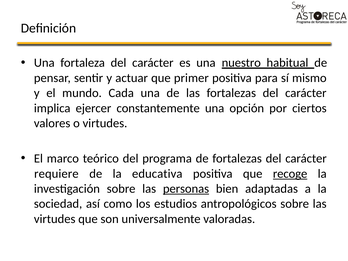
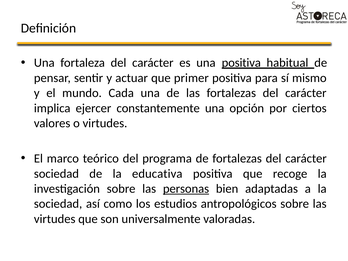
una nuestro: nuestro -> positiva
requiere at (56, 174): requiere -> sociedad
recoge underline: present -> none
